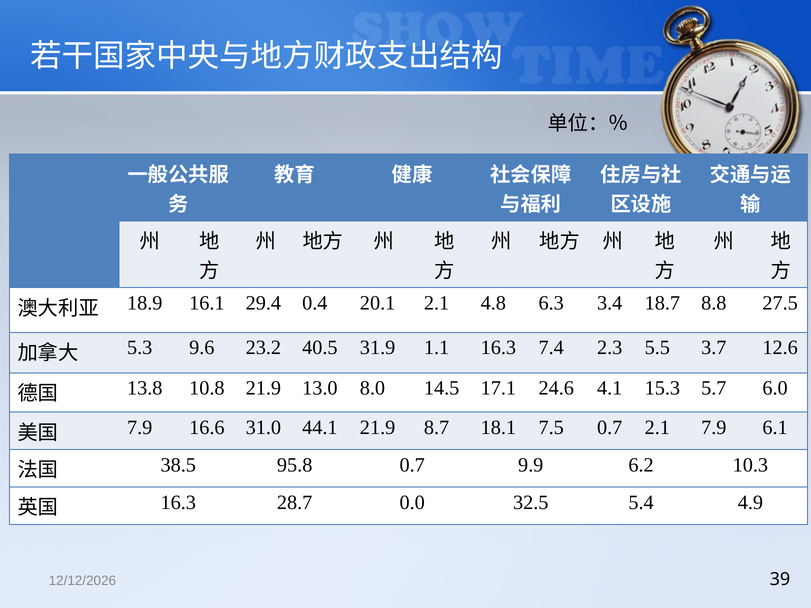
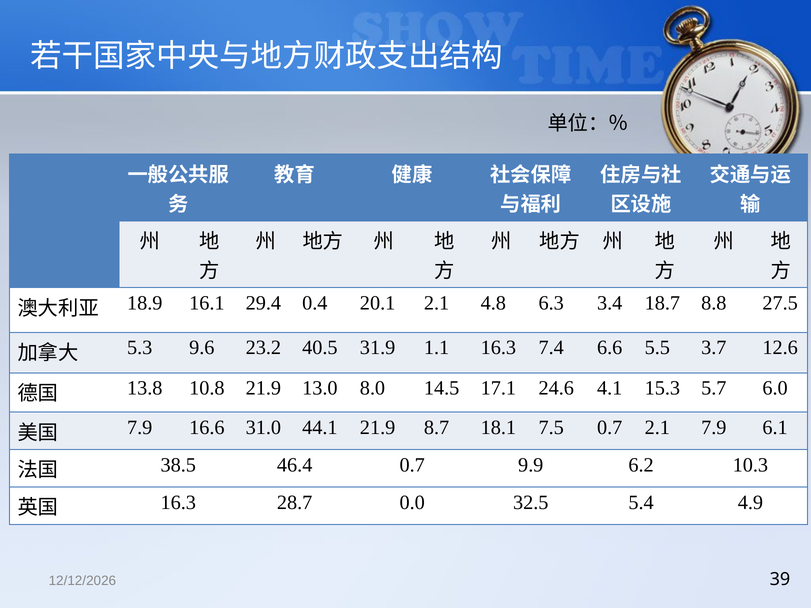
2.3: 2.3 -> 6.6
95.8: 95.8 -> 46.4
